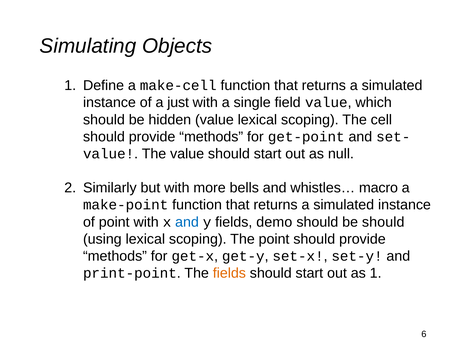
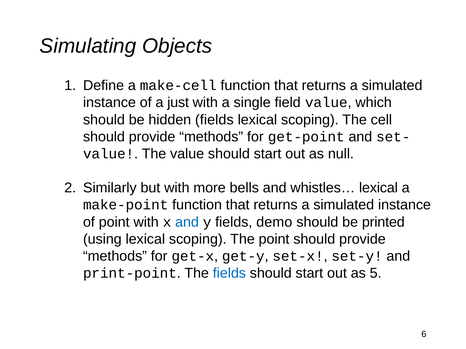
hidden value: value -> fields
whistles… macro: macro -> lexical
be should: should -> printed
fields at (229, 274) colour: orange -> blue
as 1: 1 -> 5
